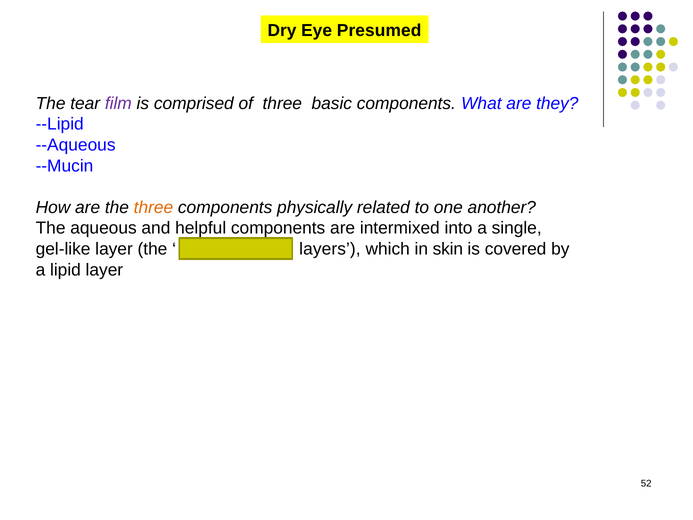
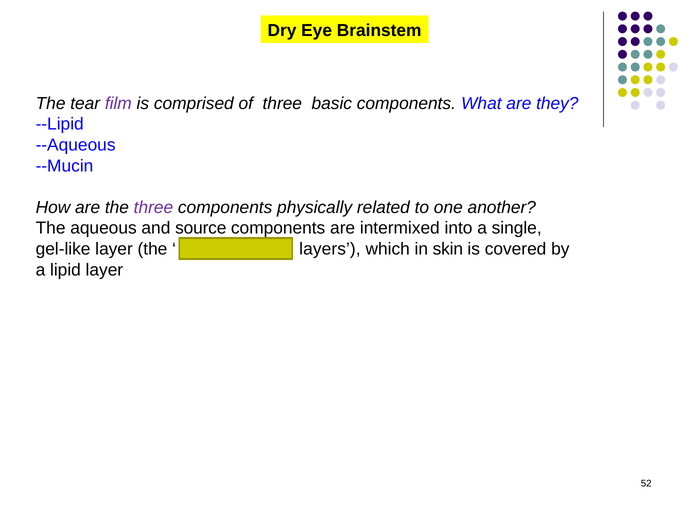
Presumed: Presumed -> Brainstem
three at (153, 207) colour: orange -> purple
helpful: helpful -> source
